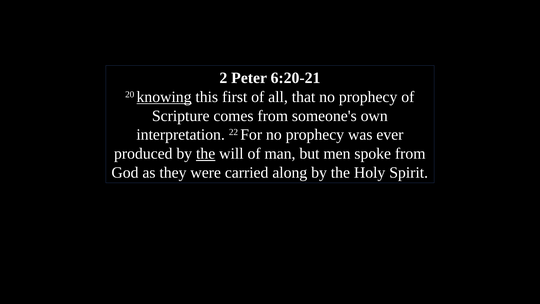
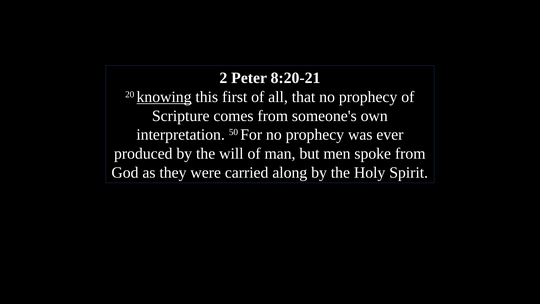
6:20-21: 6:20-21 -> 8:20-21
22: 22 -> 50
the at (206, 154) underline: present -> none
